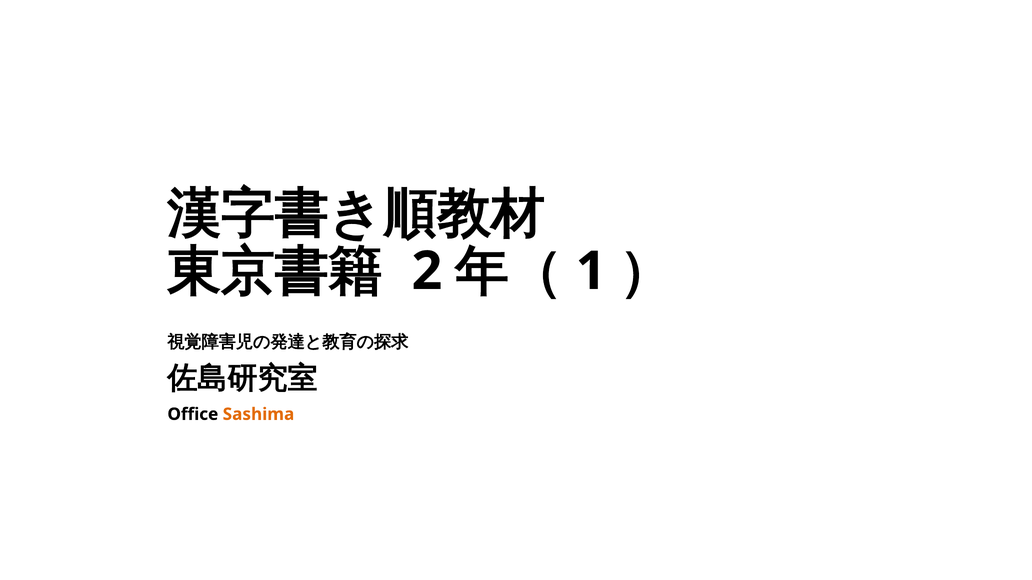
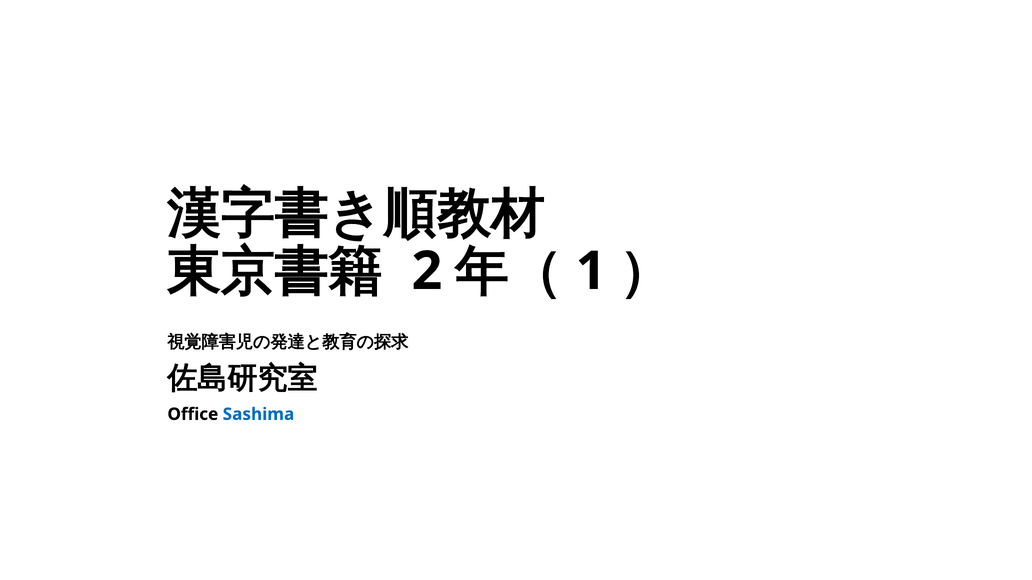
Sashima colour: orange -> blue
